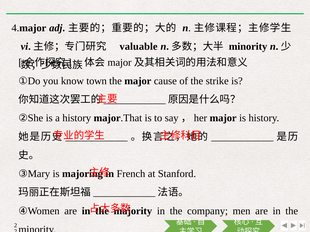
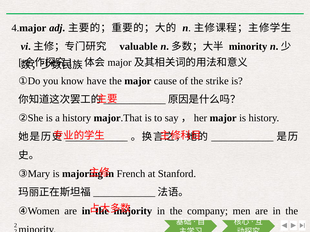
town: town -> have
